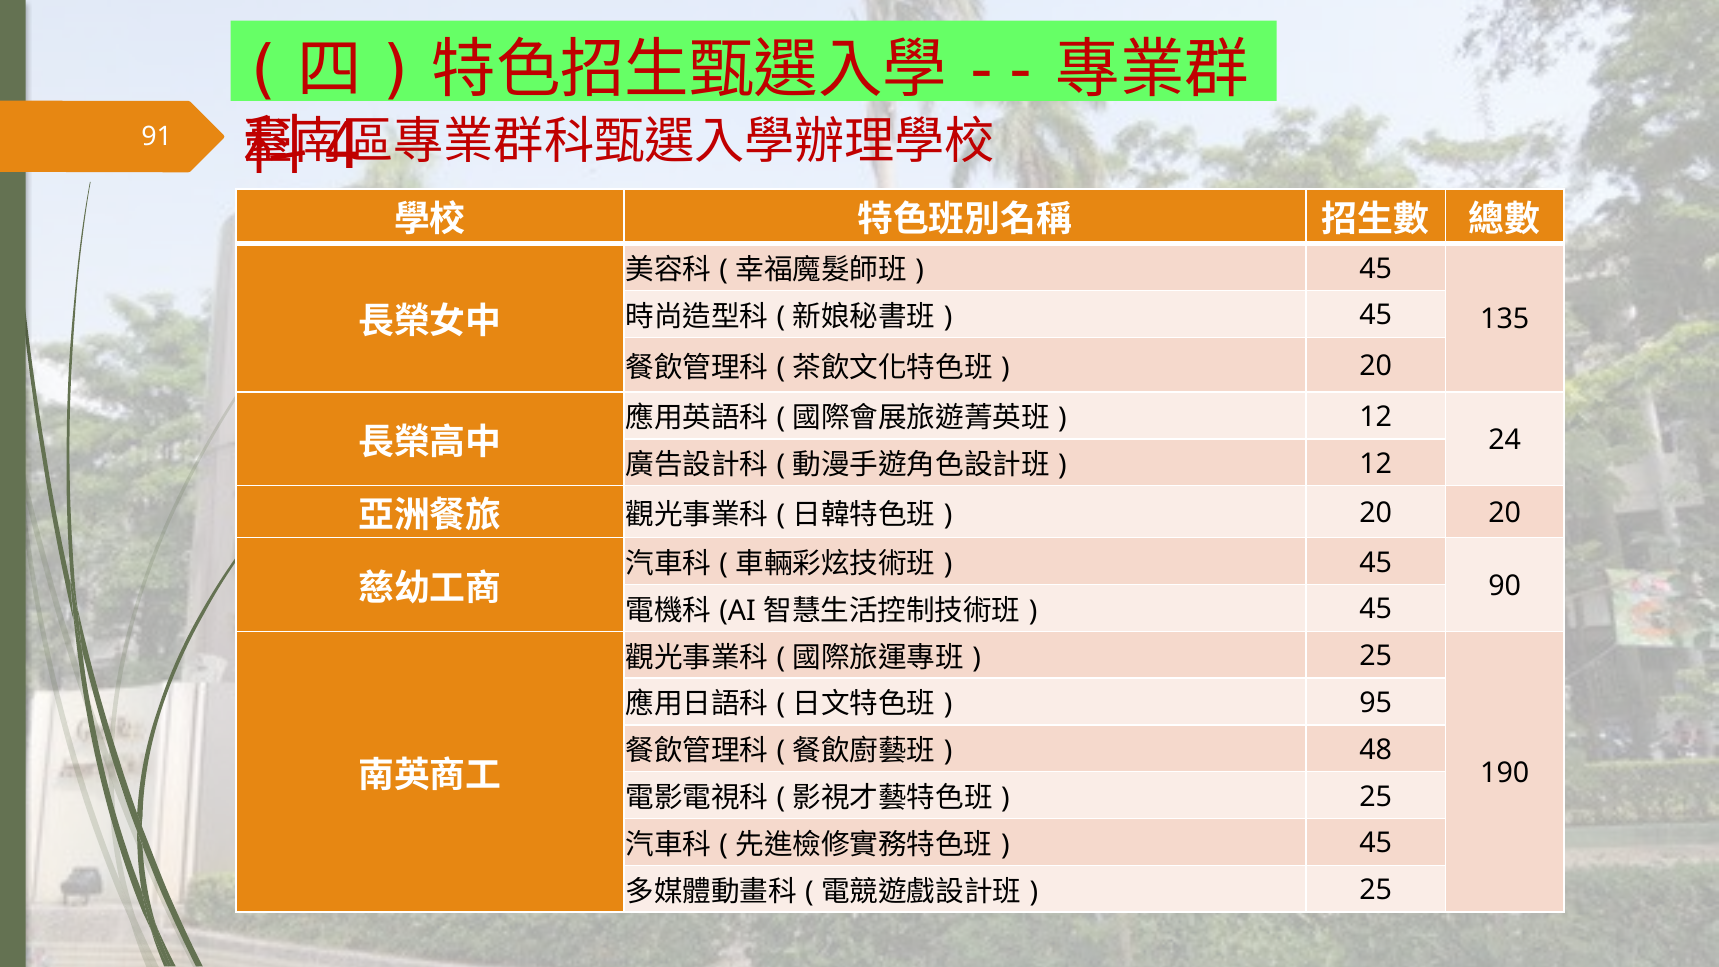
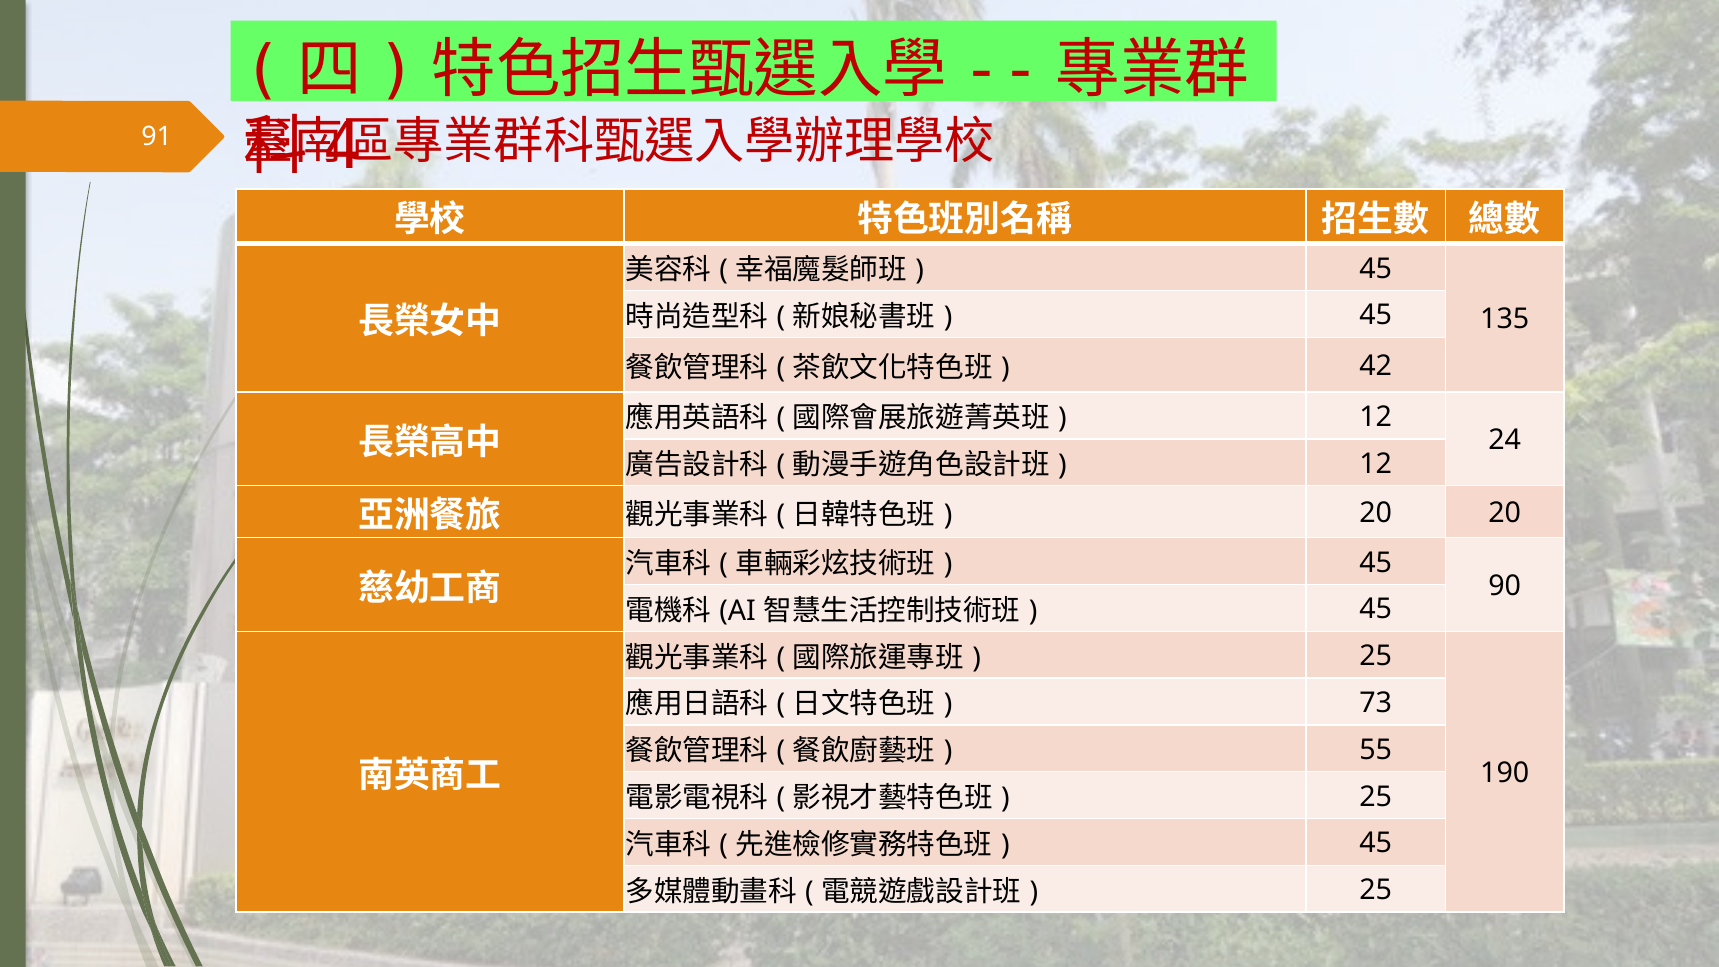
20 at (1376, 366): 20 -> 42
95: 95 -> 73
48: 48 -> 55
